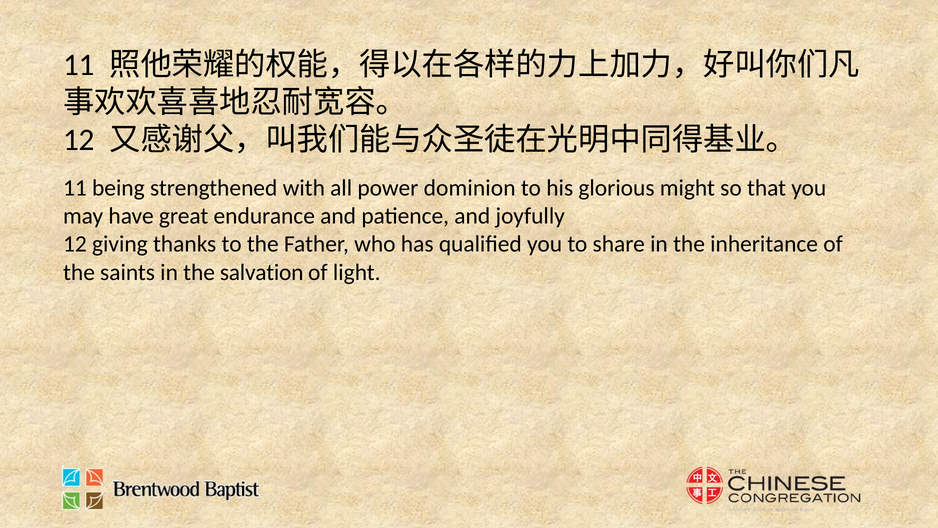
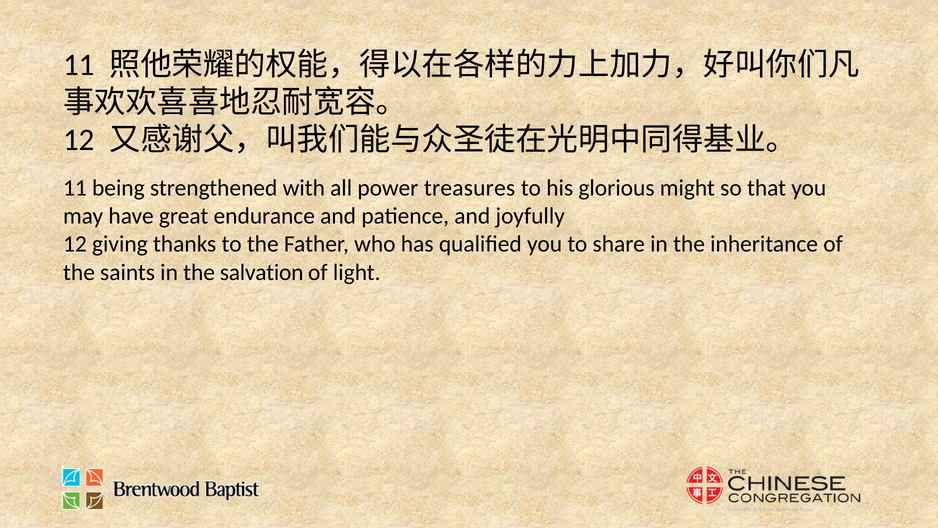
dominion: dominion -> treasures
